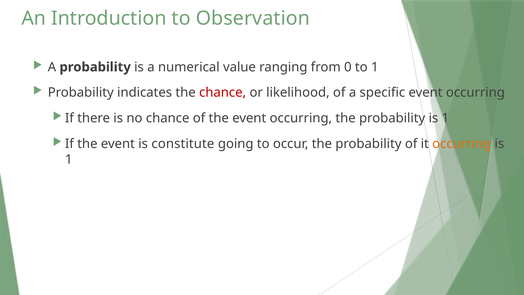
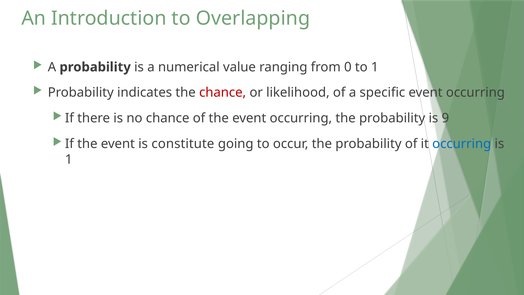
Observation: Observation -> Overlapping
probability is 1: 1 -> 9
occurring at (462, 144) colour: orange -> blue
